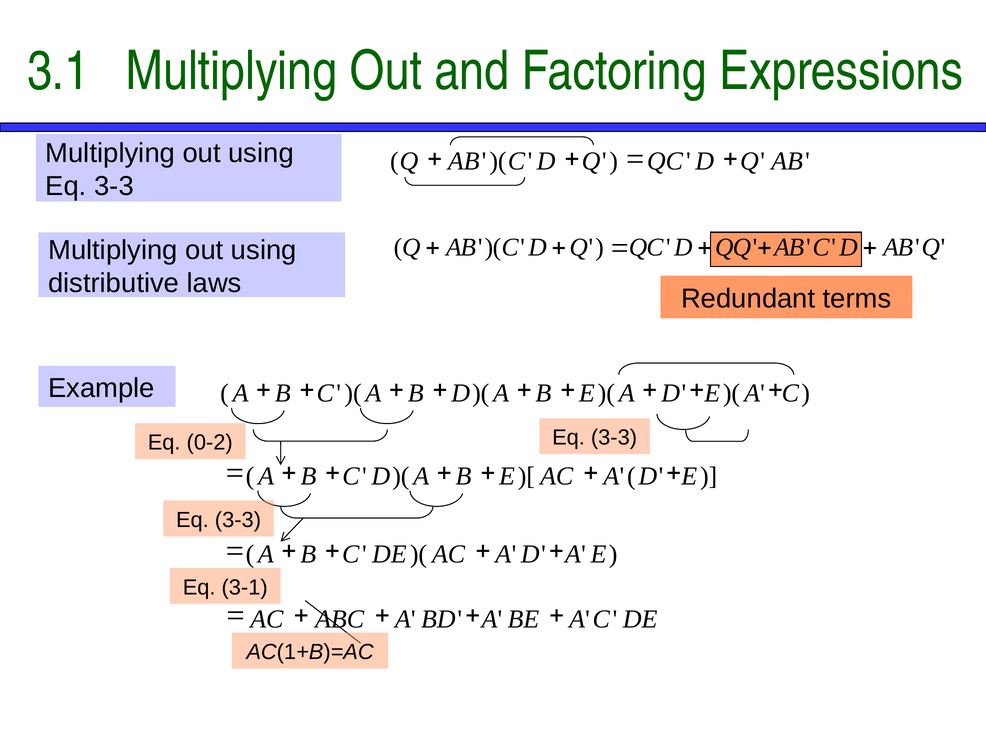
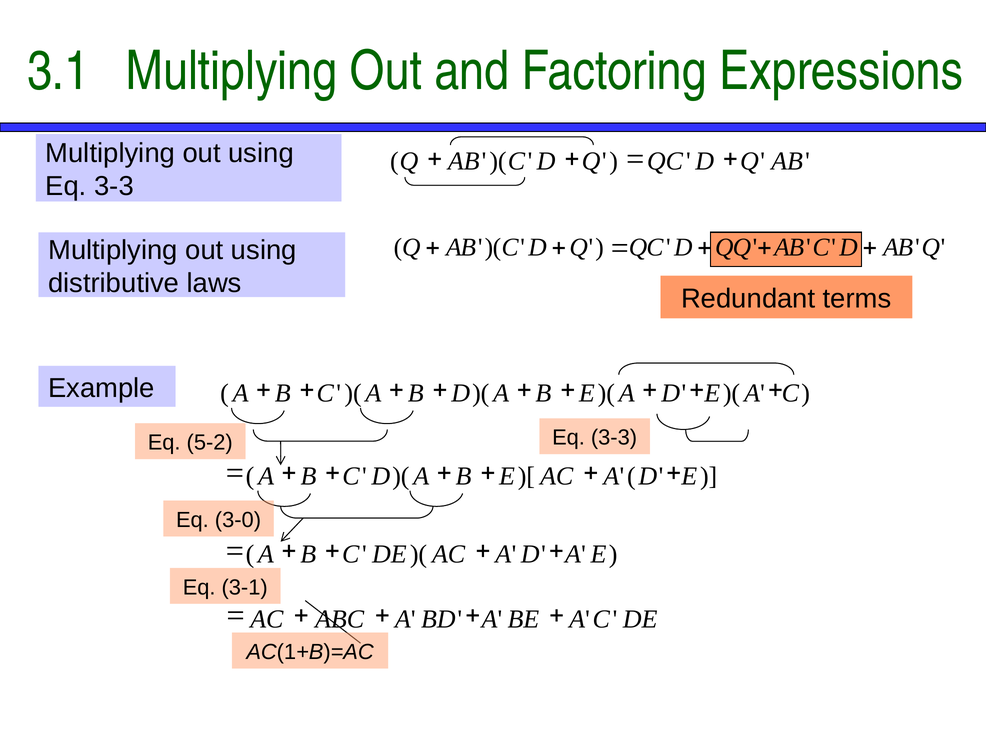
0-2: 0-2 -> 5-2
3-3 at (238, 520): 3-3 -> 3-0
